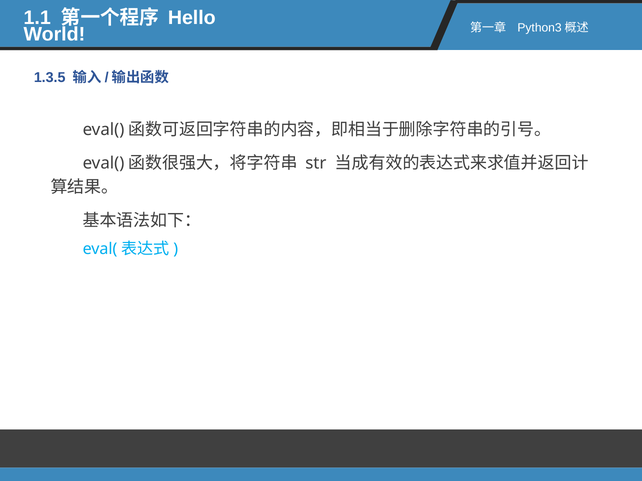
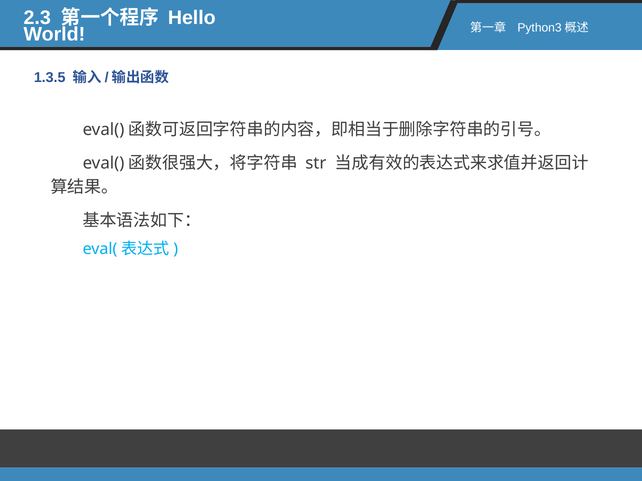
1.1: 1.1 -> 2.3
